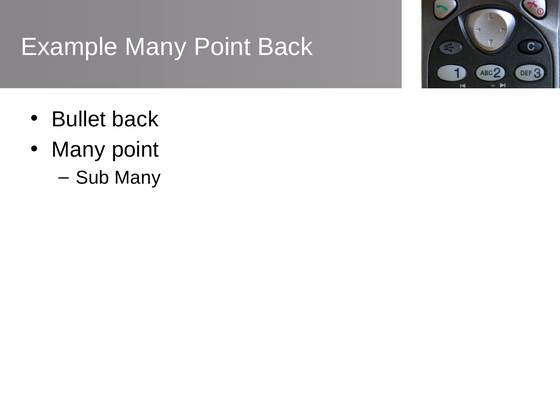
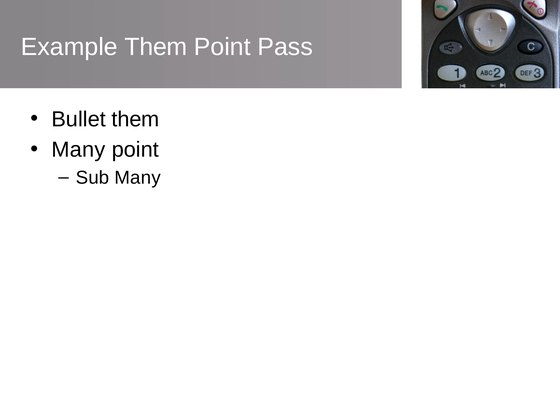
Example Many: Many -> Them
Point Back: Back -> Pass
Bullet back: back -> them
